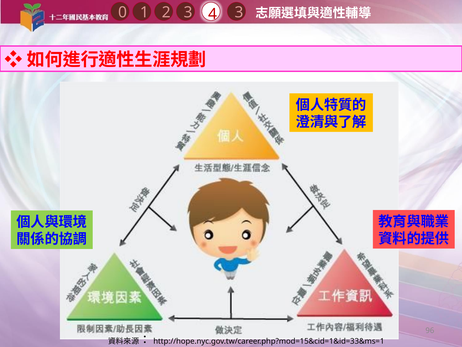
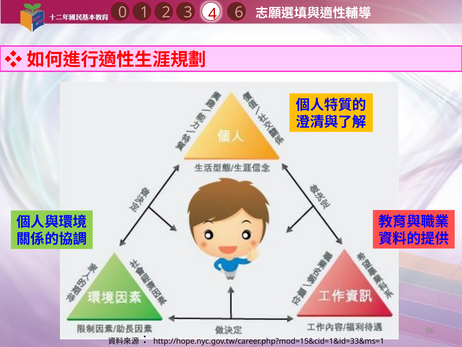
3 3: 3 -> 6
